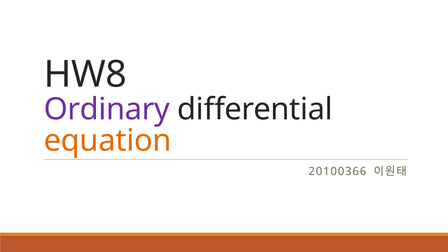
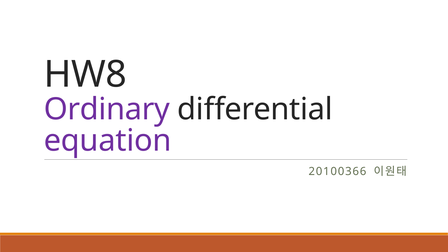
equation colour: orange -> purple
